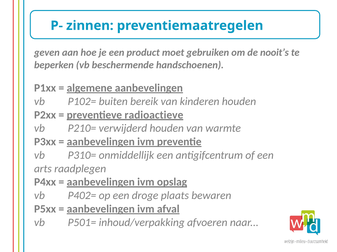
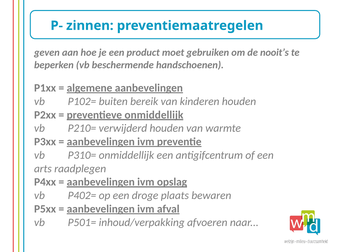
preventieve radioactieve: radioactieve -> onmiddellijk
